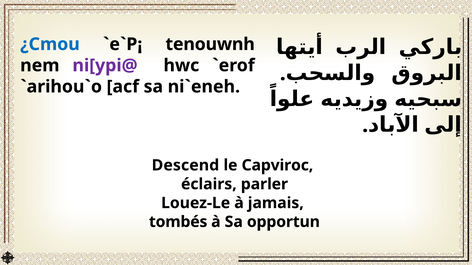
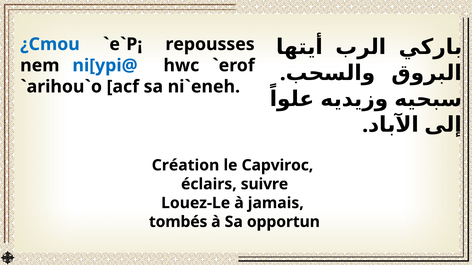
tenouwnh: tenouwnh -> repousses
ni[ypi@ colour: purple -> blue
Descend: Descend -> Création
parler: parler -> suivre
